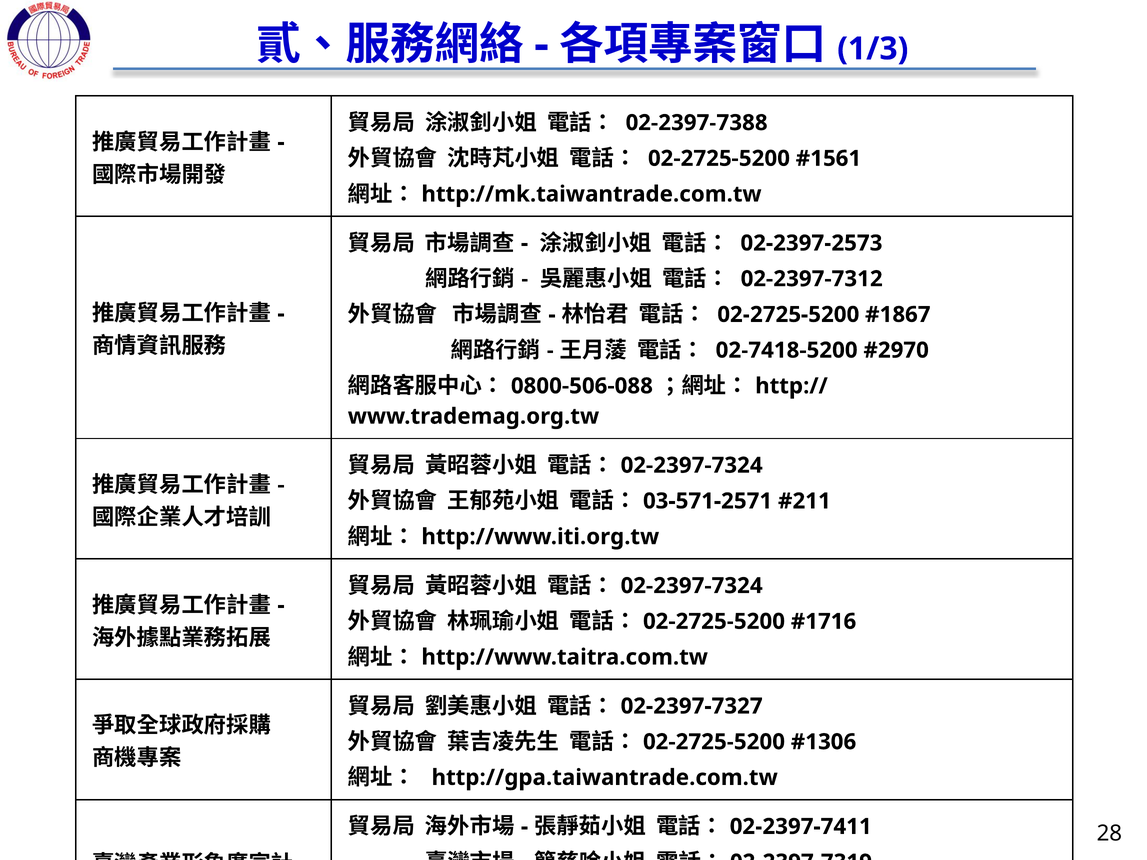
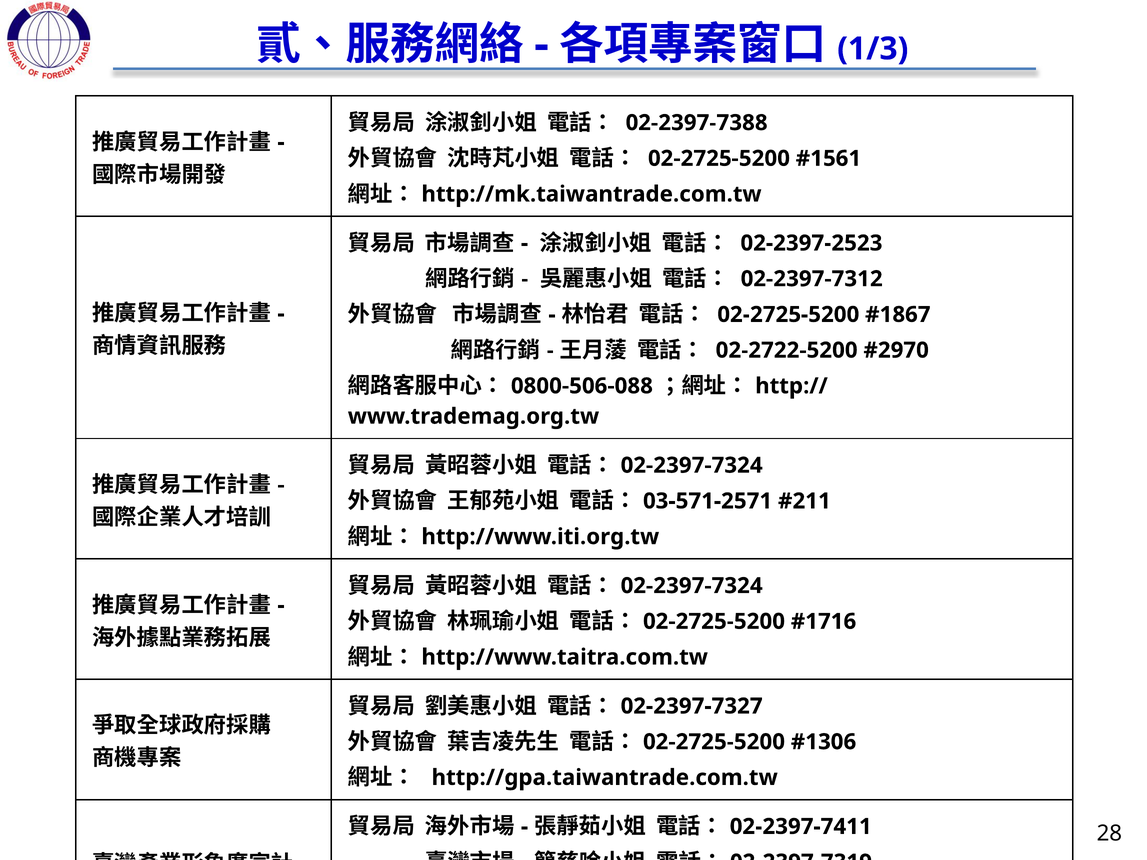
02-2397-2573: 02-2397-2573 -> 02-2397-2523
02-7418-5200: 02-7418-5200 -> 02-2722-5200
